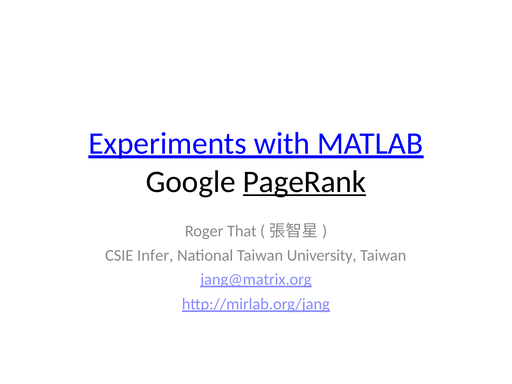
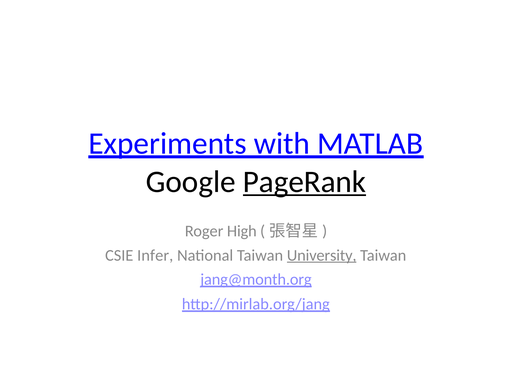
That: That -> High
University underline: none -> present
jang@matrix.org: jang@matrix.org -> jang@month.org
